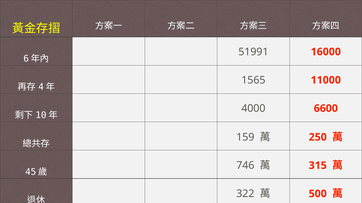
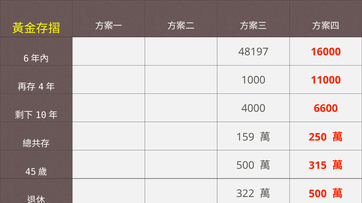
51991: 51991 -> 48197
1565: 1565 -> 1000
746 at (245, 166): 746 -> 500
